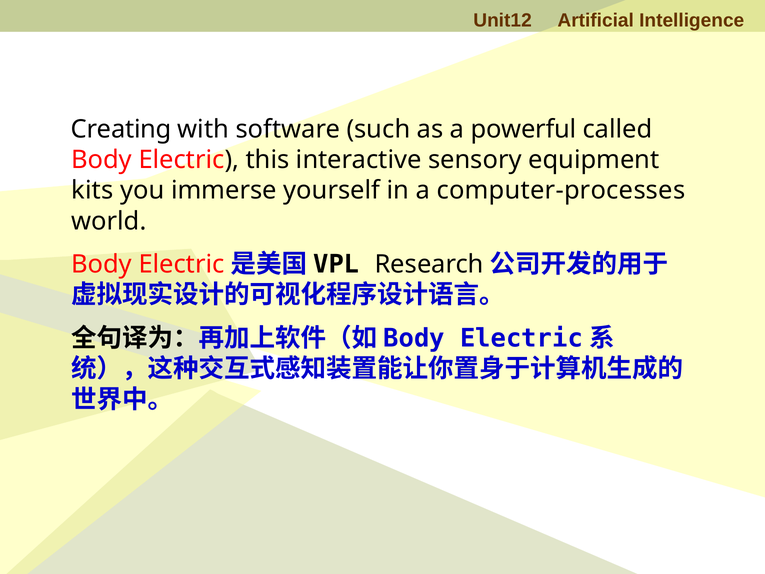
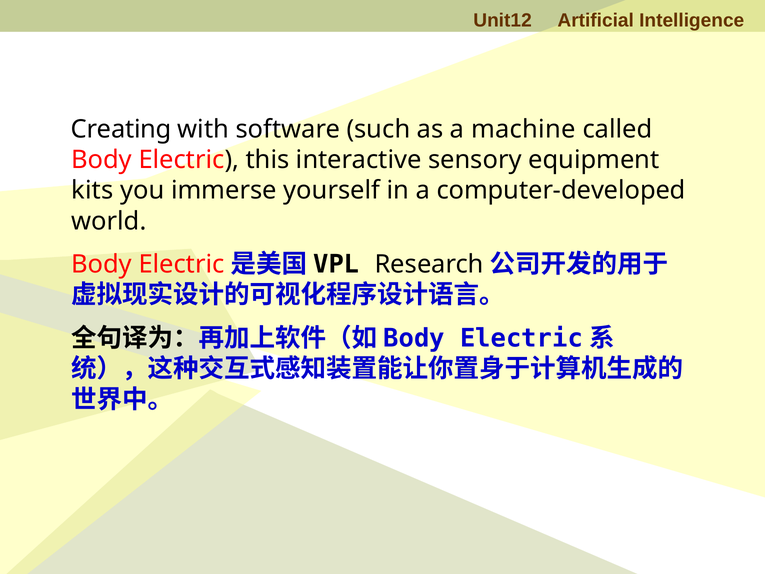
powerful: powerful -> machine
computer-processes: computer-processes -> computer-developed
